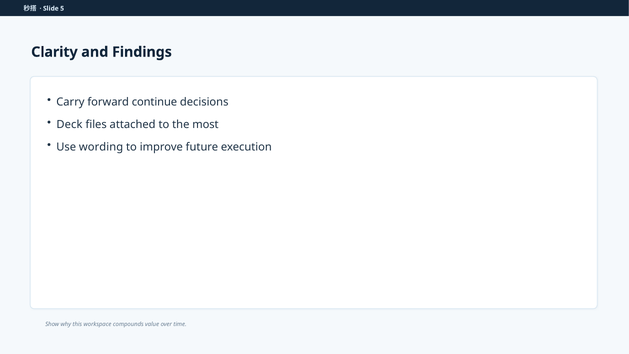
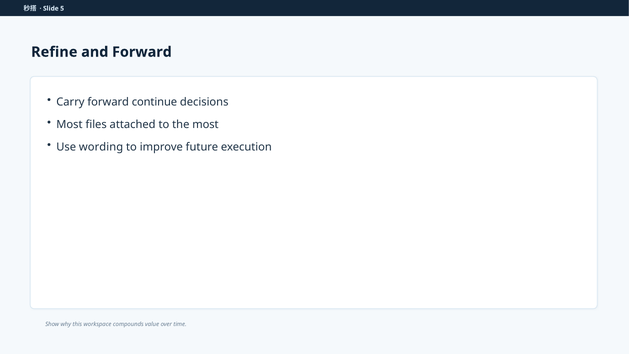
Clarity: Clarity -> Refine
and Findings: Findings -> Forward
Deck at (69, 124): Deck -> Most
